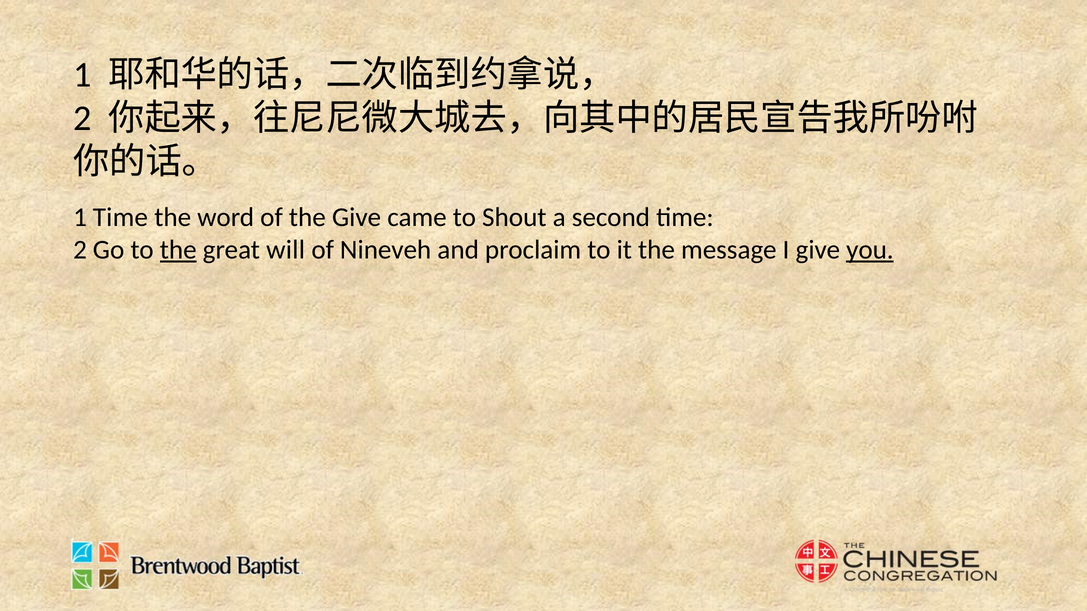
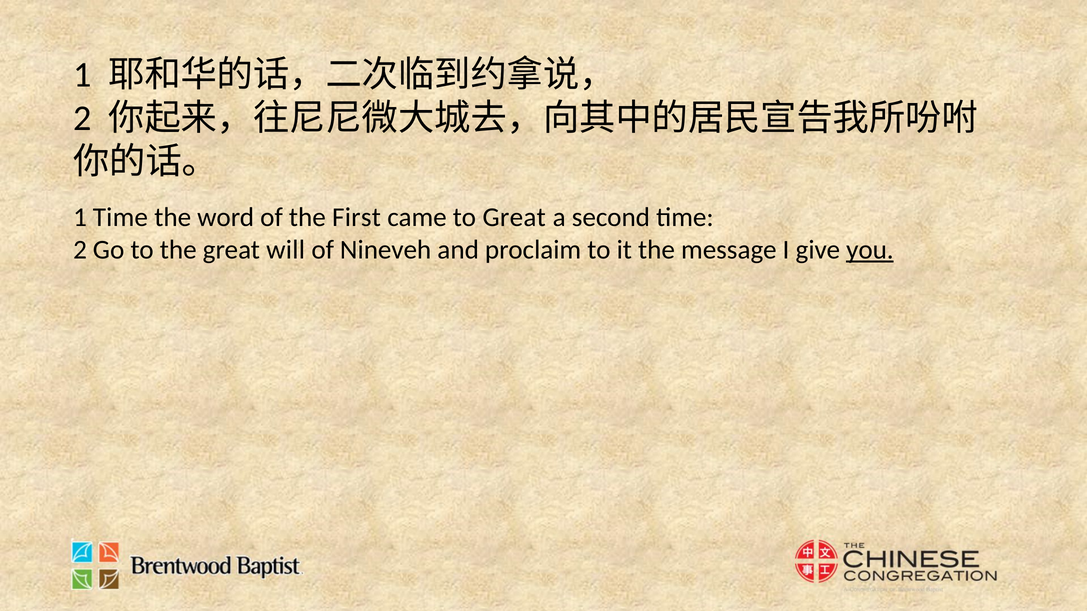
the Give: Give -> First
to Shout: Shout -> Great
the at (178, 250) underline: present -> none
